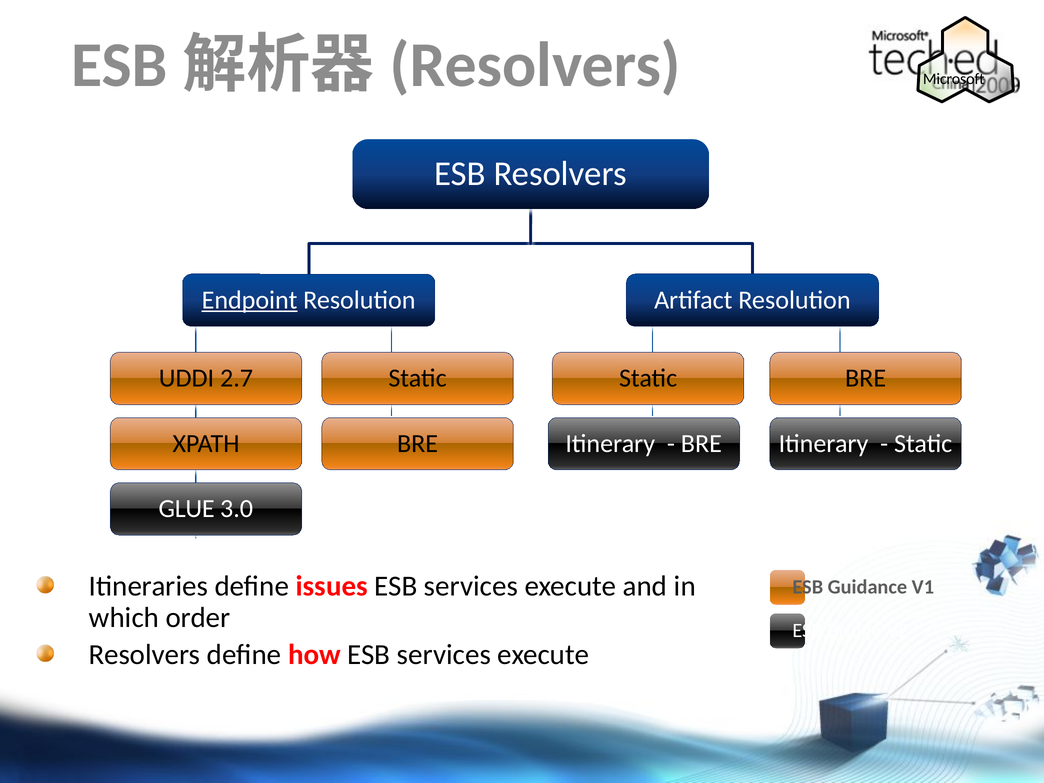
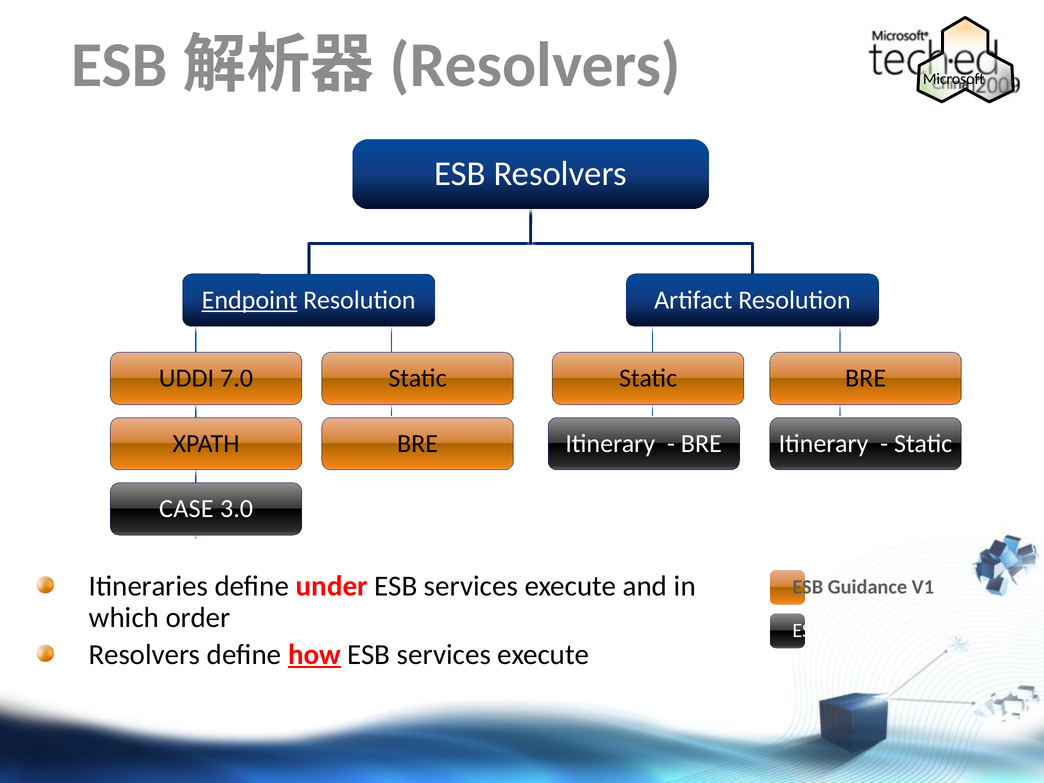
2.7: 2.7 -> 7.0
GLUE: GLUE -> CASE
issues: issues -> under
how underline: none -> present
